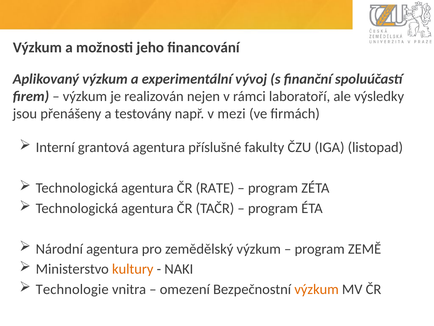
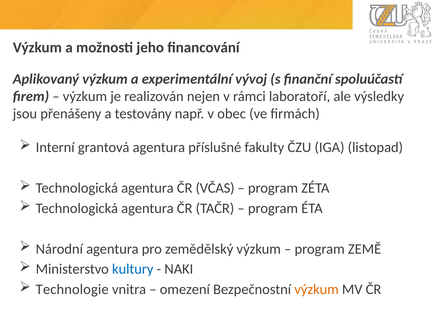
mezi: mezi -> obec
RATE: RATE -> VČAS
kultury colour: orange -> blue
